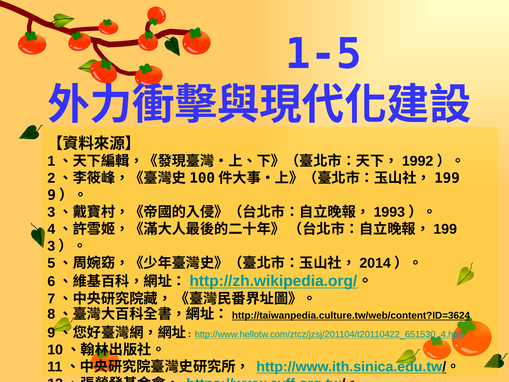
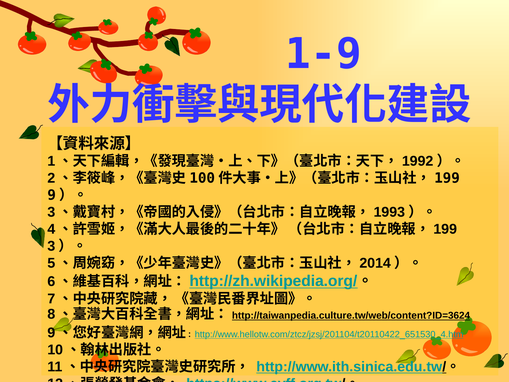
1-5: 1-5 -> 1-9
